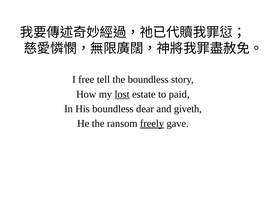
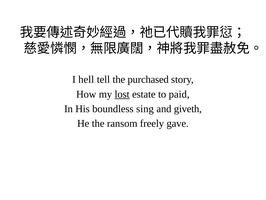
free: free -> hell
the boundless: boundless -> purchased
dear: dear -> sing
freely underline: present -> none
